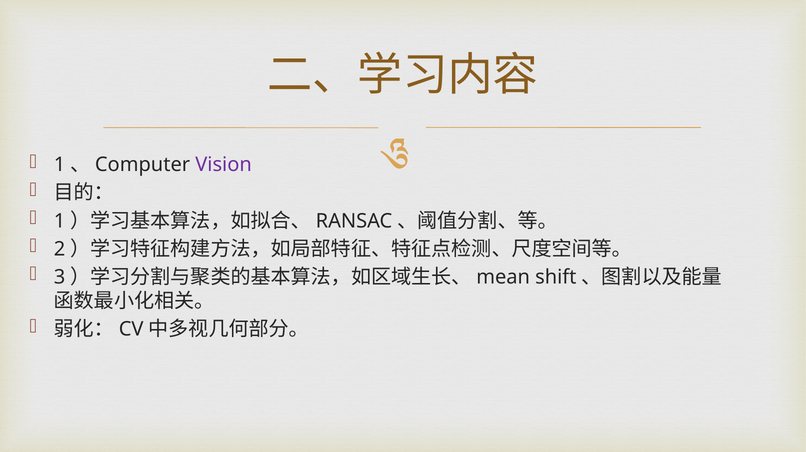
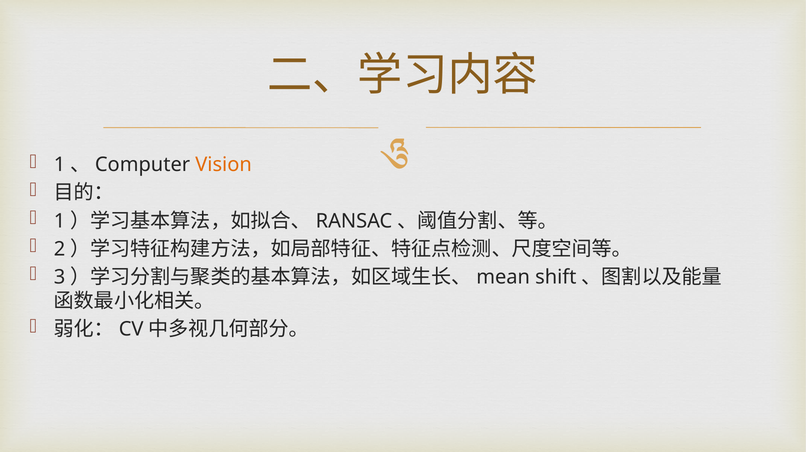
Vision colour: purple -> orange
